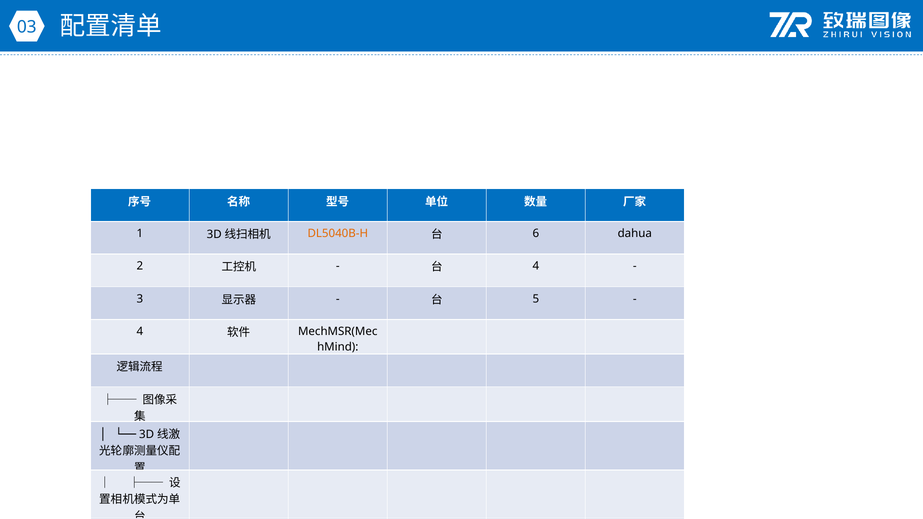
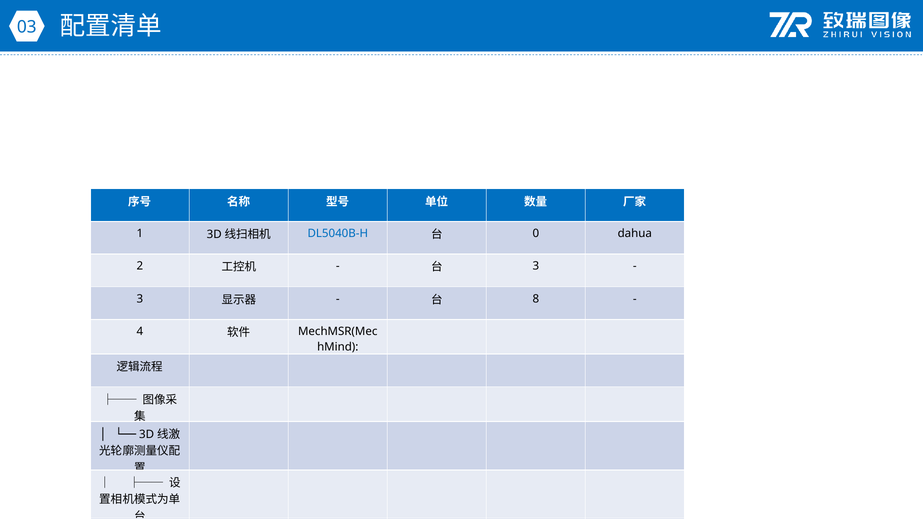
DL5040B-H colour: orange -> blue
6 at (536, 233): 6 -> 0
4 at (536, 266): 4 -> 3
5 at (536, 299): 5 -> 8
